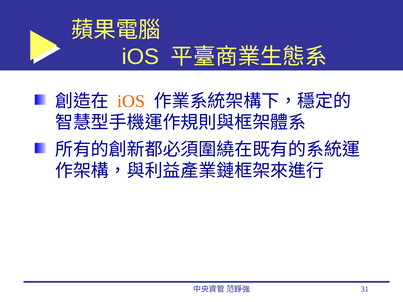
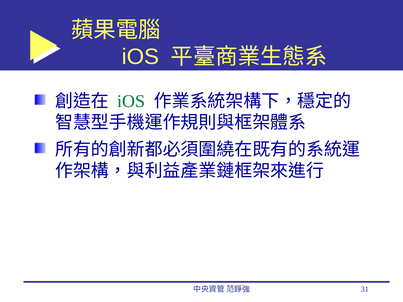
iOS at (131, 101) colour: orange -> green
